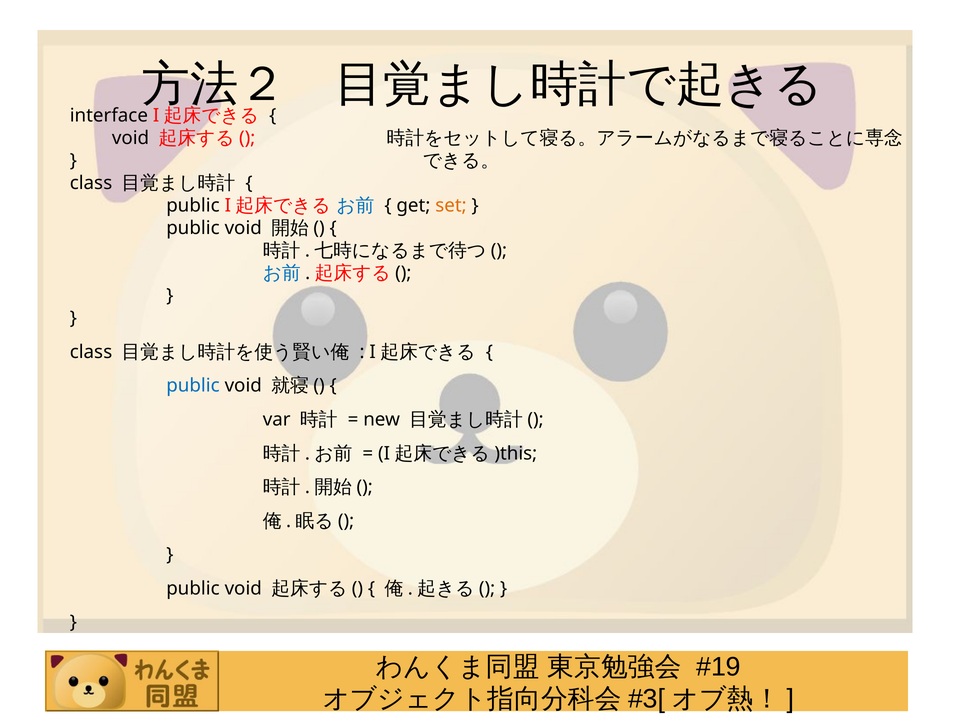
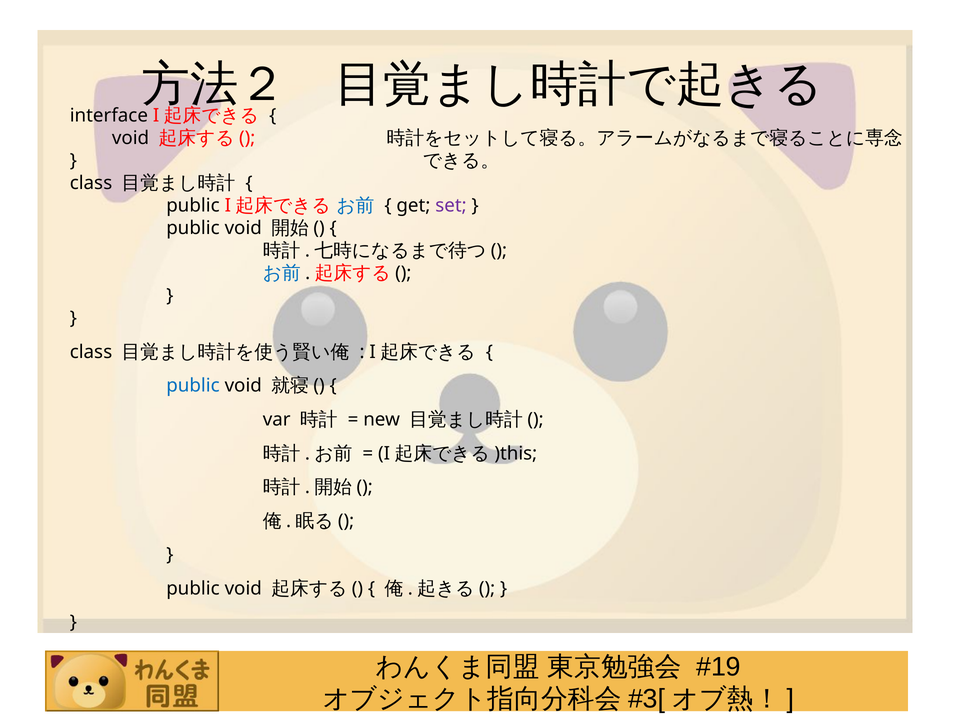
set colour: orange -> purple
